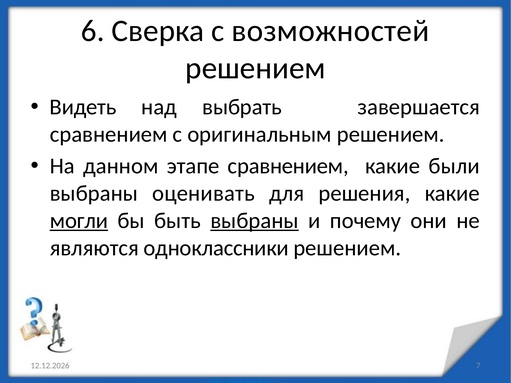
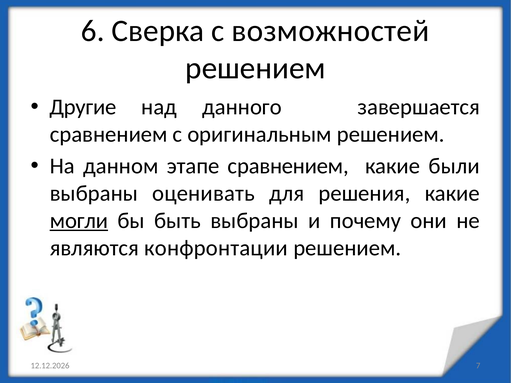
Видеть: Видеть -> Другие
выбрать: выбрать -> данного
выбраны at (254, 221) underline: present -> none
одноклассники: одноклассники -> конфронтации
